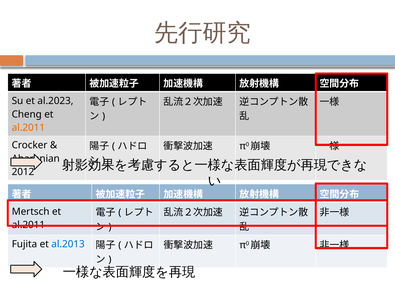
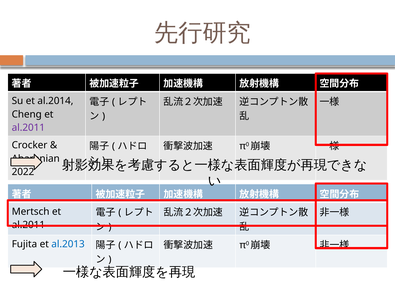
al.2023: al.2023 -> al.2014
al.2011 at (28, 128) colour: orange -> purple
2012: 2012 -> 2022
